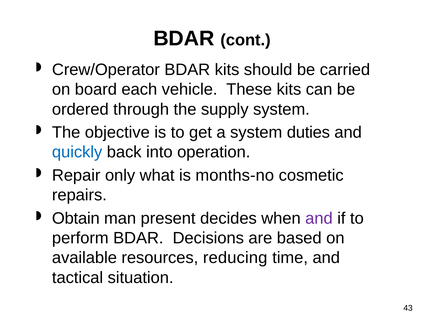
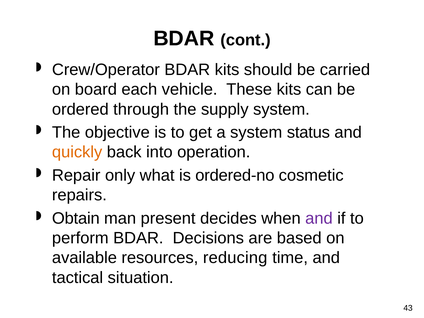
duties: duties -> status
quickly colour: blue -> orange
months-no: months-no -> ordered-no
